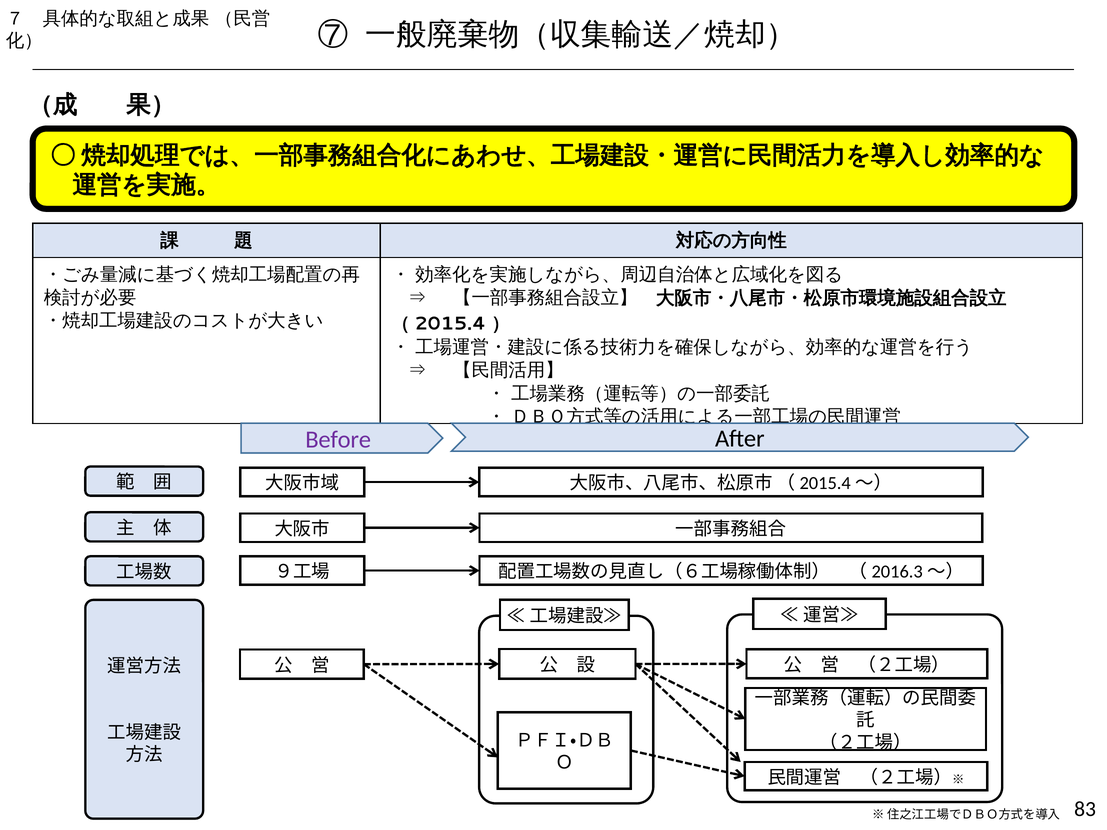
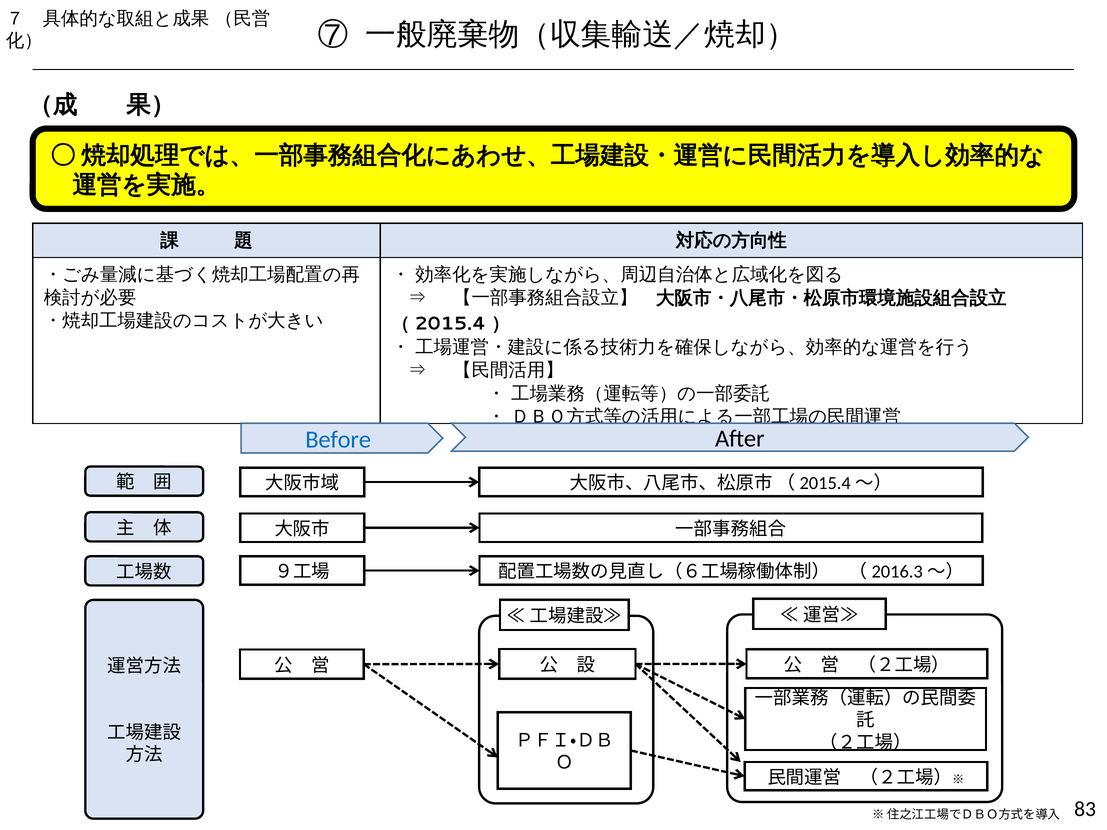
Before colour: purple -> blue
